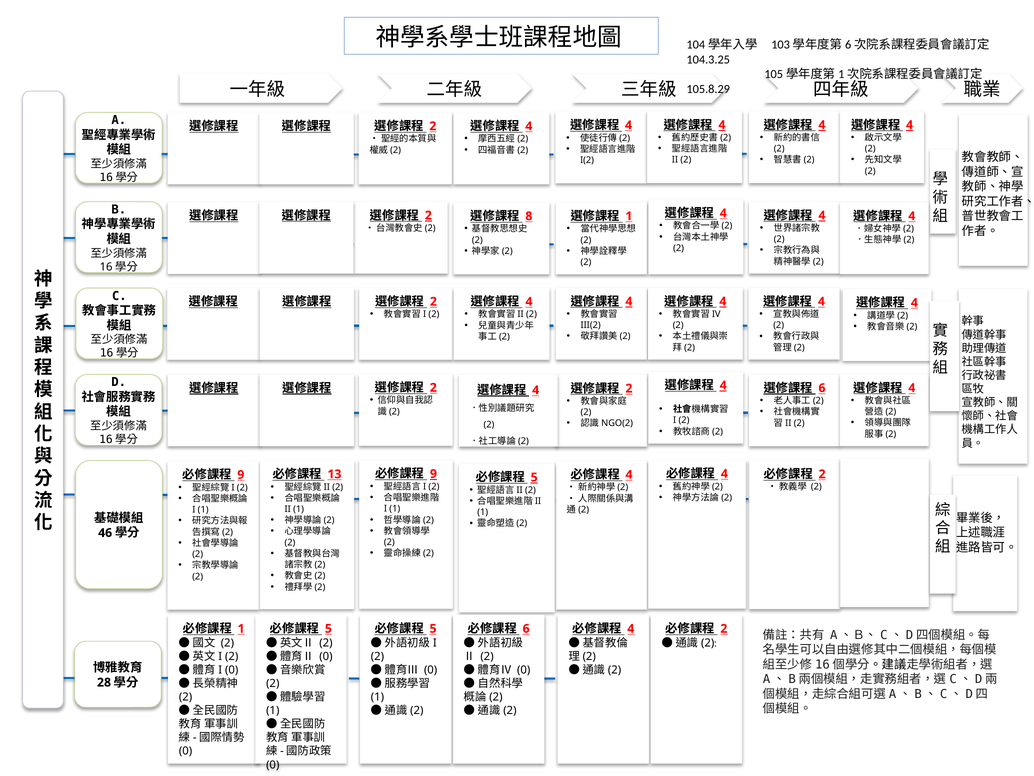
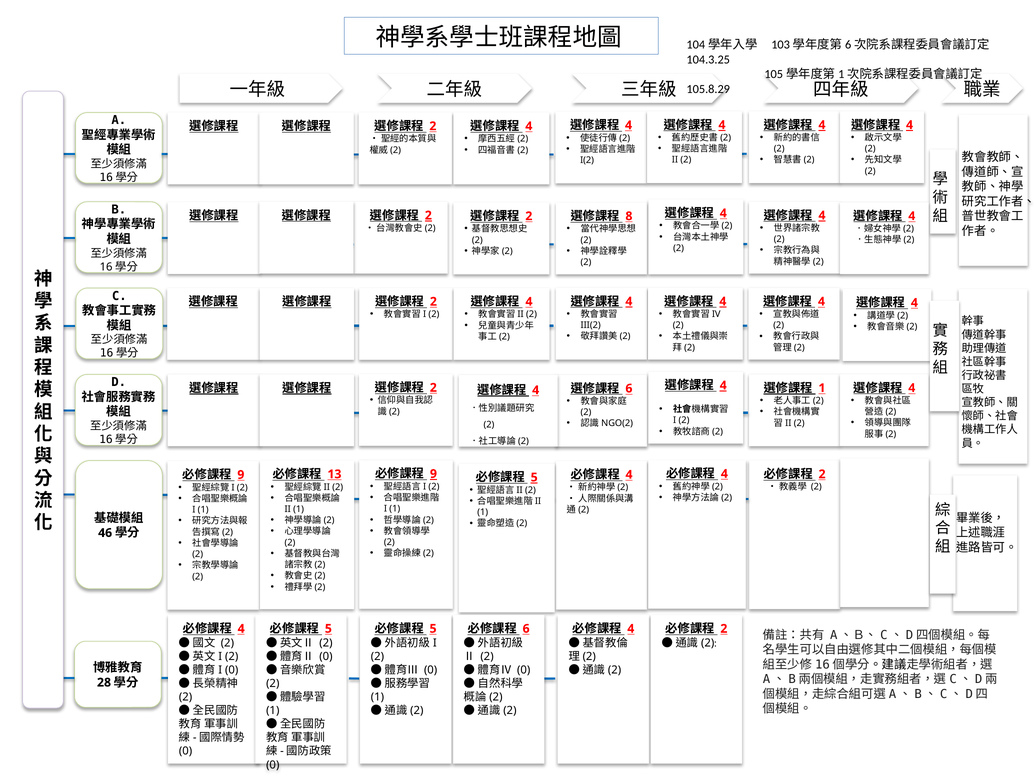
8 at (529, 216): 8 -> 2
1 at (629, 216): 1 -> 8
6 at (822, 388): 6 -> 1
2 at (629, 388): 2 -> 6
1 at (241, 628): 1 -> 4
